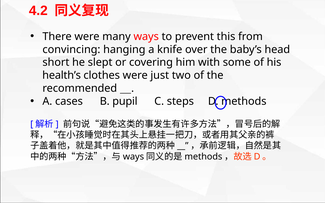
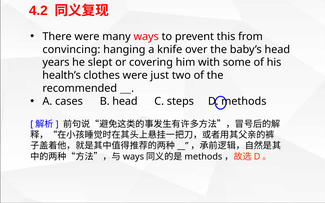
short: short -> years
B pupil: pupil -> head
